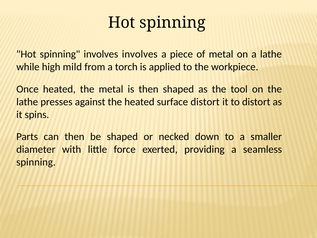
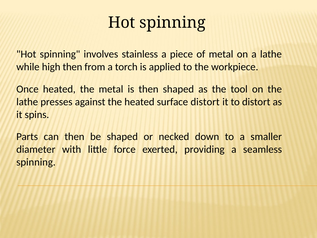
involves involves: involves -> stainless
high mild: mild -> then
